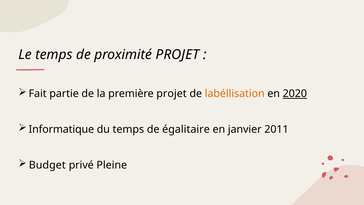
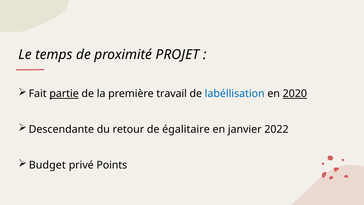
partie underline: none -> present
première projet: projet -> travail
labéllisation colour: orange -> blue
Informatique: Informatique -> Descendante
du temps: temps -> retour
2011: 2011 -> 2022
Pleine: Pleine -> Points
